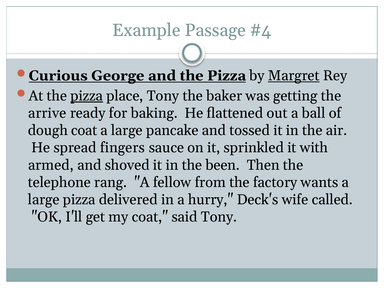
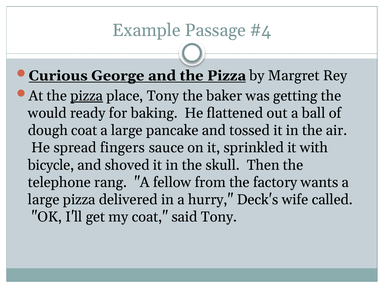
Margret underline: present -> none
arrive: arrive -> would
armed: armed -> bicycle
been: been -> skull
